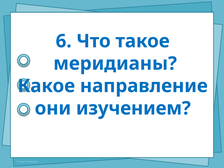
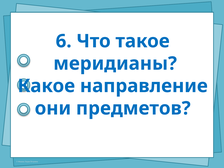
изучением: изучением -> предметов
